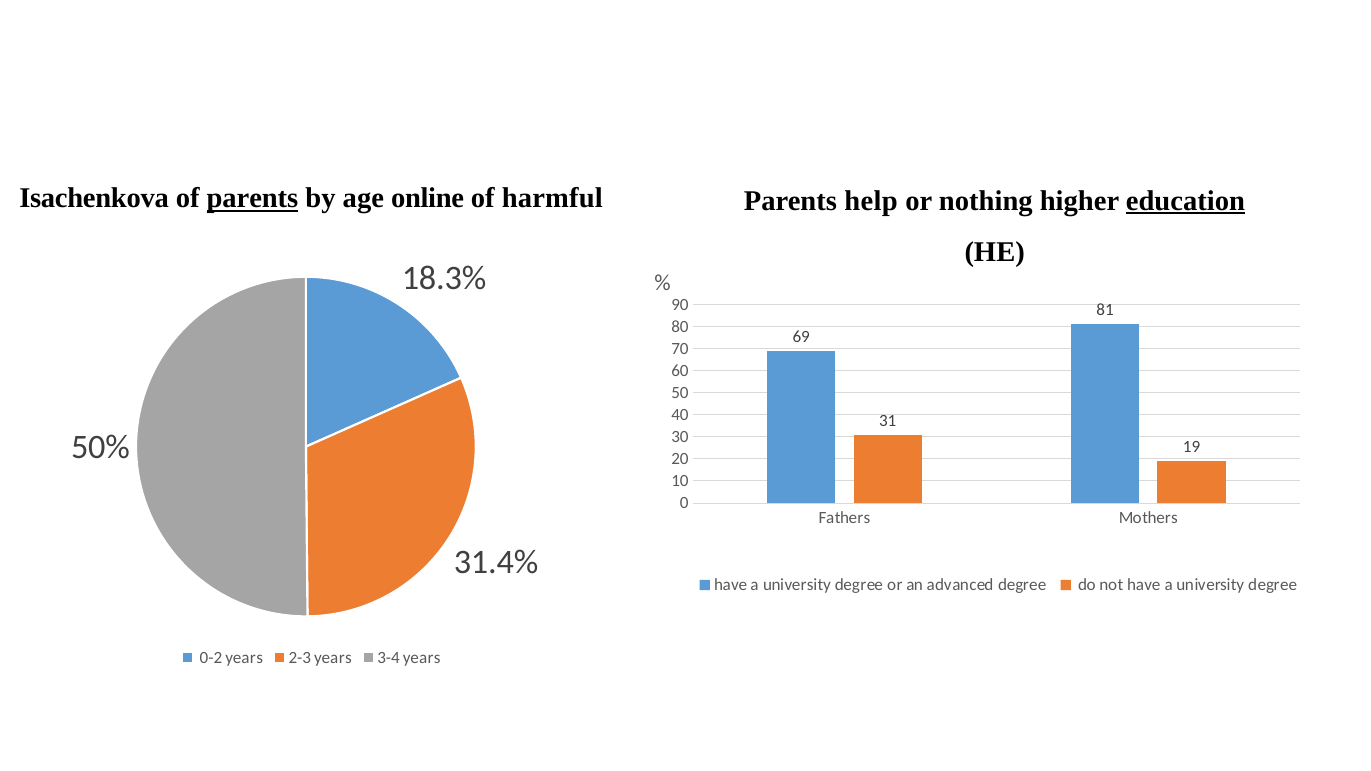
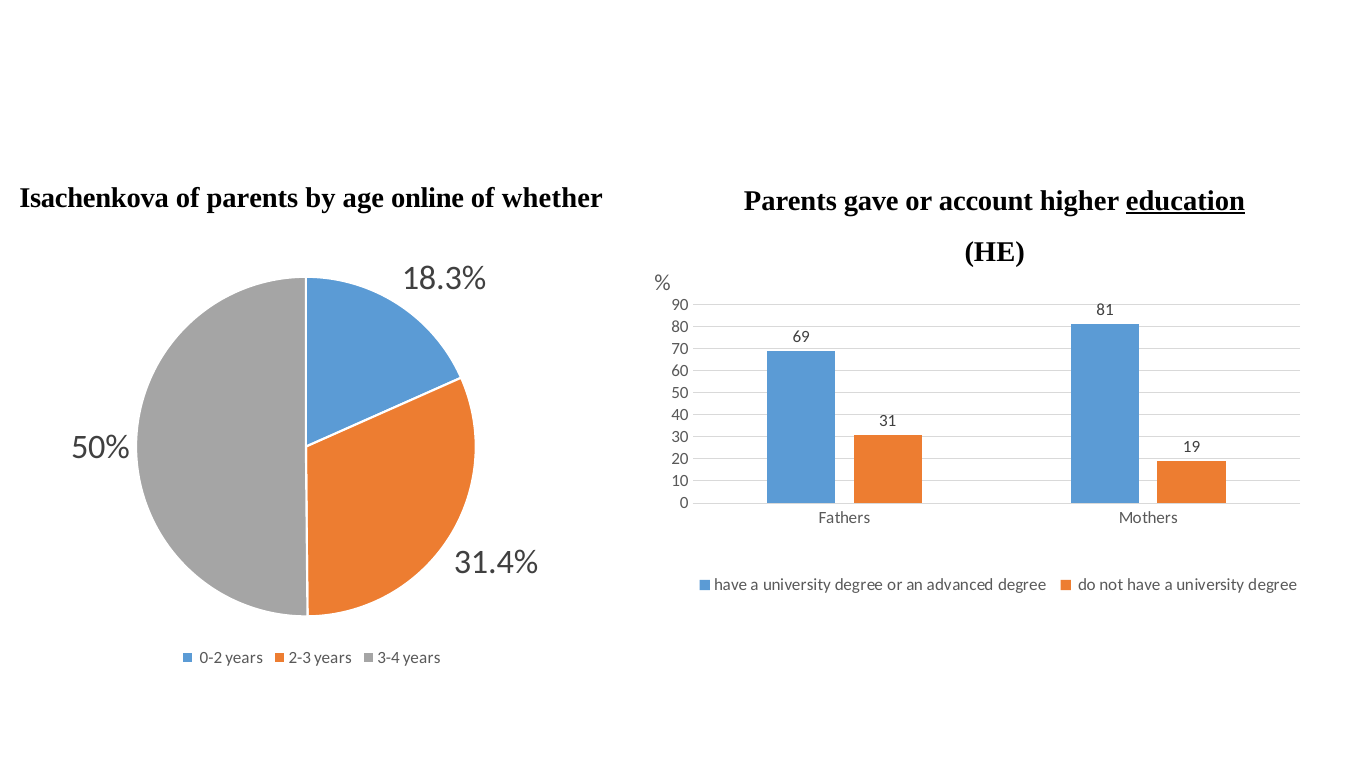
parents at (252, 199) underline: present -> none
harmful: harmful -> whether
help: help -> gave
nothing: nothing -> account
